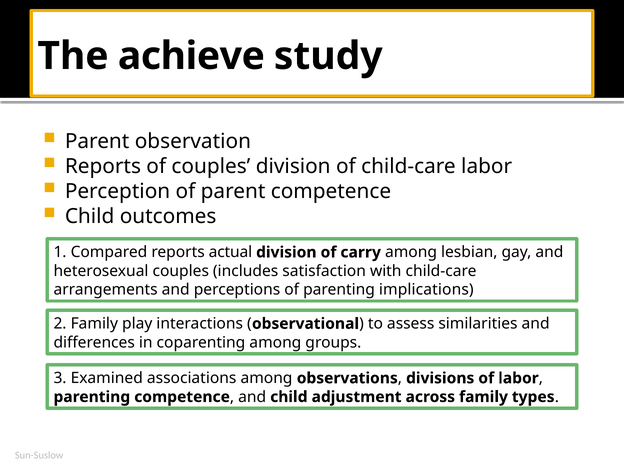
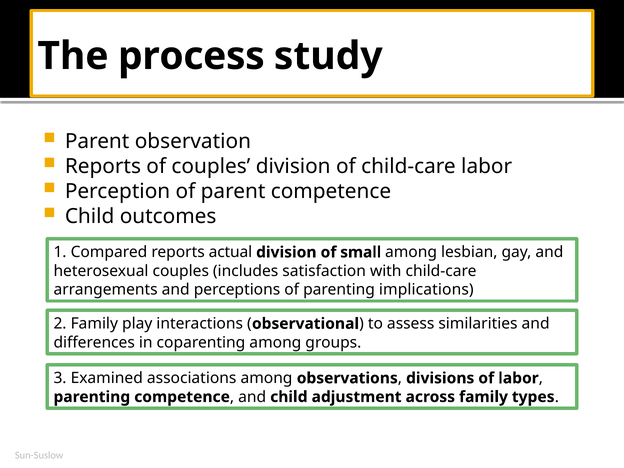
achieve: achieve -> process
carry: carry -> small
